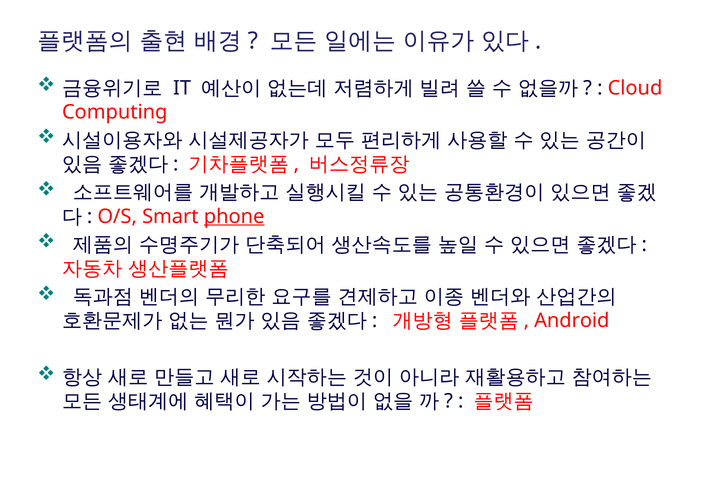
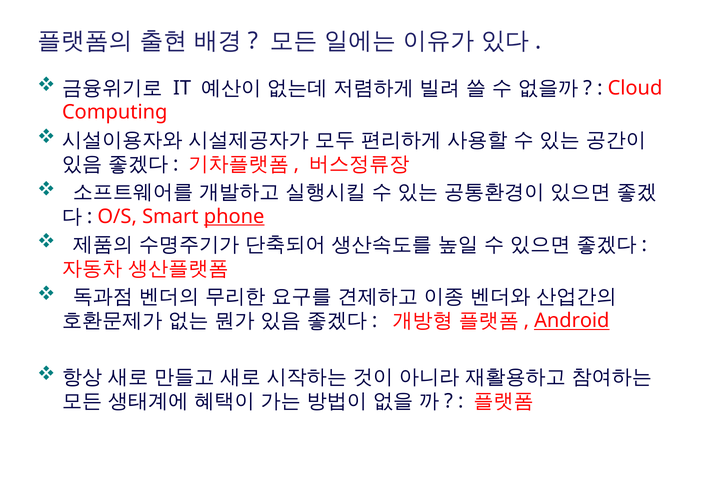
Android underline: none -> present
